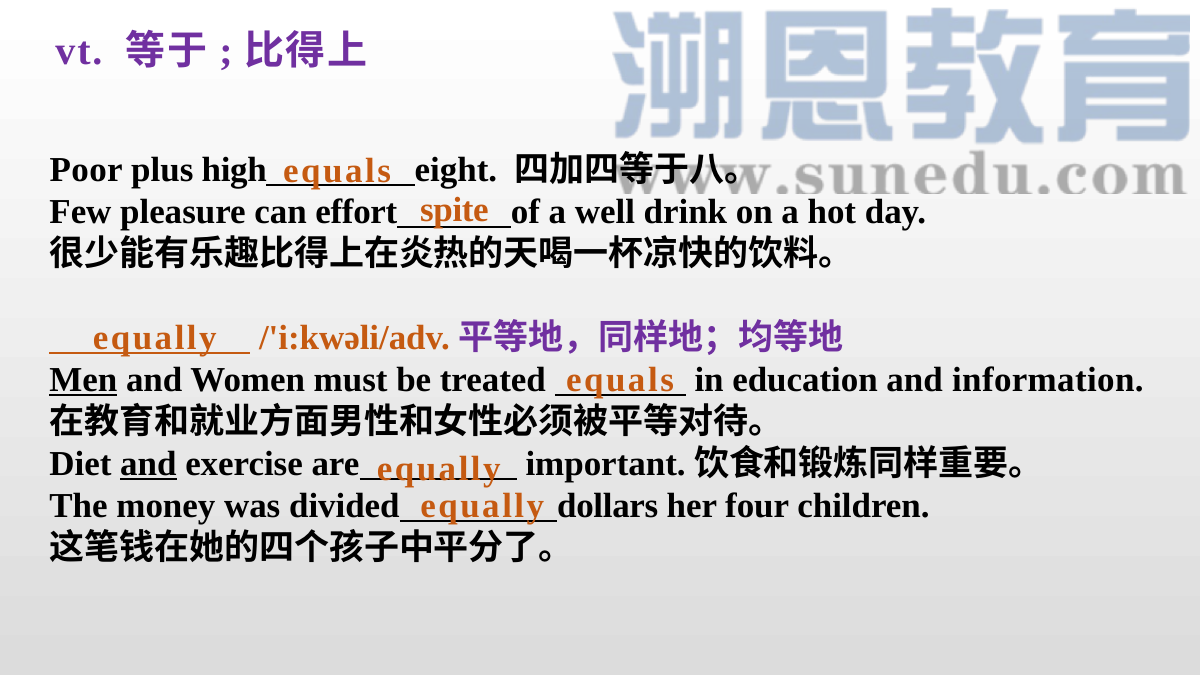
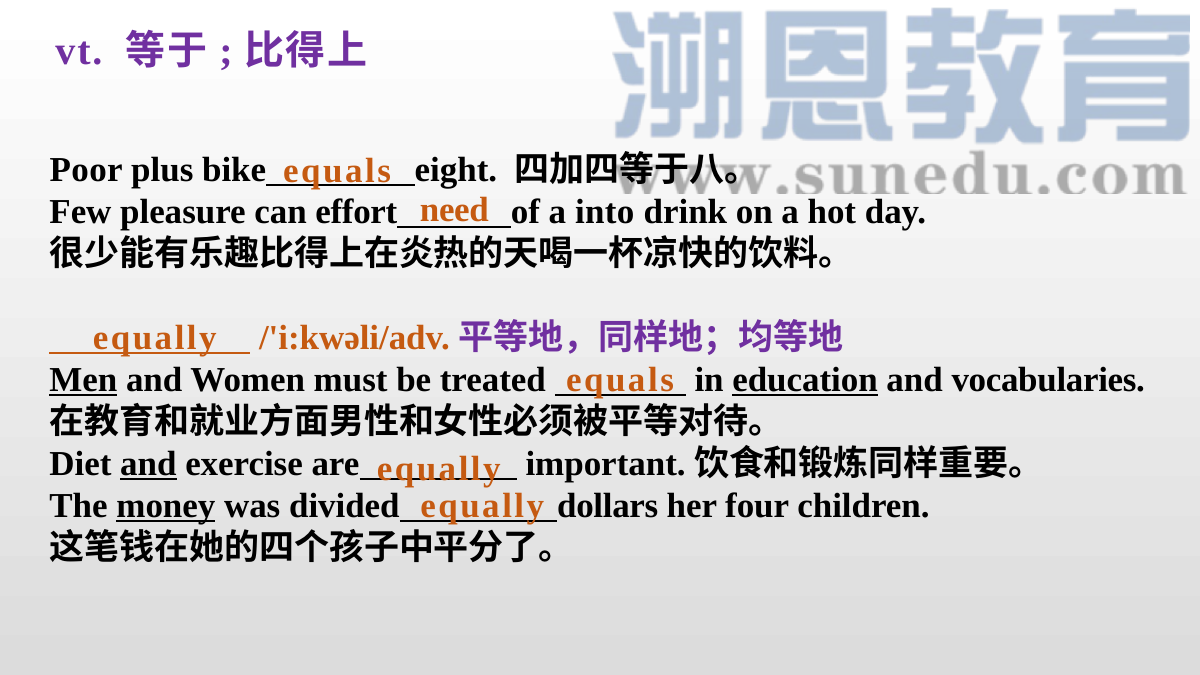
high: high -> bike
spite: spite -> need
well: well -> into
education underline: none -> present
information: information -> vocabularies
money underline: none -> present
